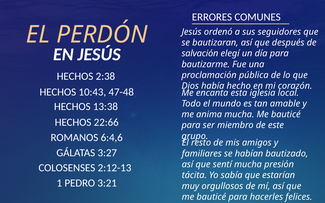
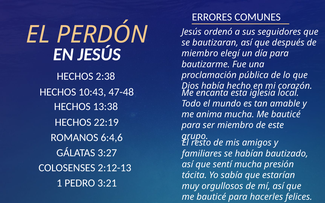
salvación at (200, 53): salvación -> miembro
22:66: 22:66 -> 22:19
